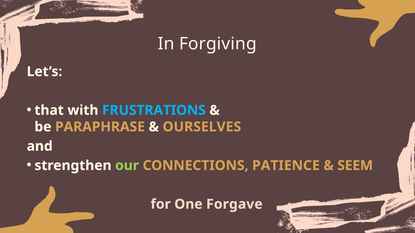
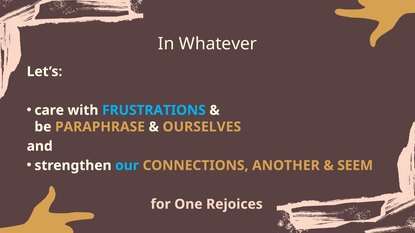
Forgiving: Forgiving -> Whatever
that: that -> care
our colour: light green -> light blue
PATIENCE: PATIENCE -> ANOTHER
Forgave: Forgave -> Rejoices
